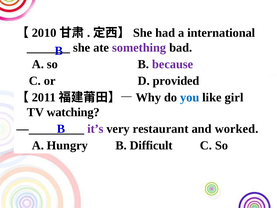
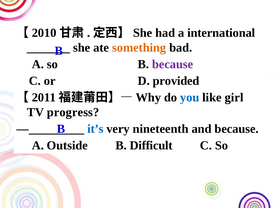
something colour: purple -> orange
watching: watching -> progress
it’s colour: purple -> blue
restaurant: restaurant -> nineteenth
and worked: worked -> because
Hungry: Hungry -> Outside
